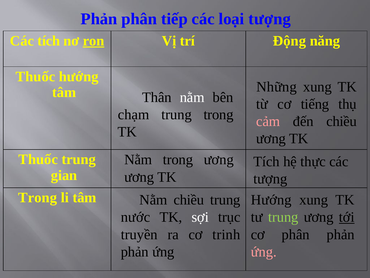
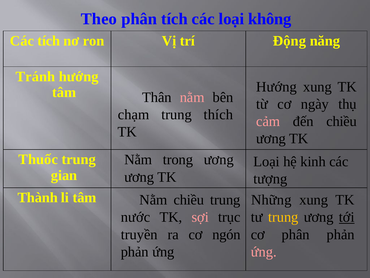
Phản at (99, 19): Phản -> Theo
phân tiếp: tiếp -> tích
loại tượng: tượng -> không
ron underline: present -> none
Thuốc at (35, 76): Thuốc -> Tránh
Những at (277, 87): Những -> Hướng
nằm at (192, 97) colour: white -> pink
tiếng: tiếng -> ngày
trung trong: trong -> thích
Tích at (267, 161): Tích -> Loại
thực: thực -> kinh
Trong at (38, 197): Trong -> Thành
Hướng at (271, 200): Hướng -> Những
sợi colour: white -> pink
trung at (283, 217) colour: light green -> yellow
trinh: trinh -> ngón
